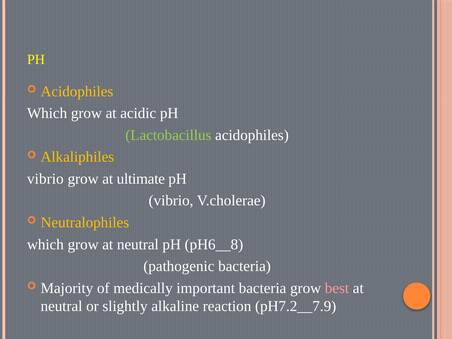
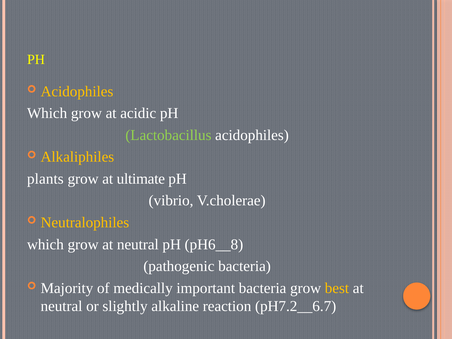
vibrio at (45, 179): vibrio -> plants
best colour: pink -> yellow
pH7.2__7.9: pH7.2__7.9 -> pH7.2__6.7
